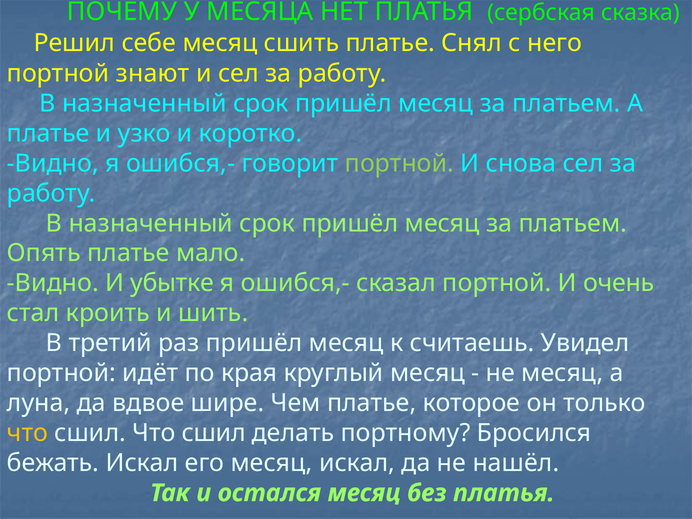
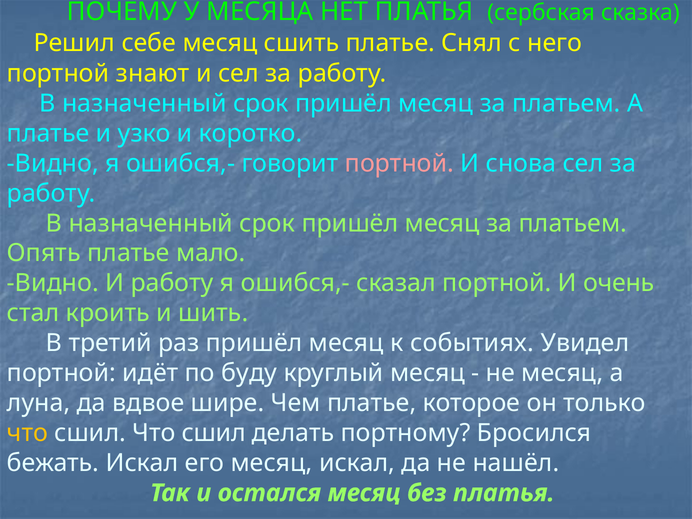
портной at (399, 163) colour: light green -> pink
И убытке: убытке -> работу
считаешь: считаешь -> событиях
края: края -> буду
